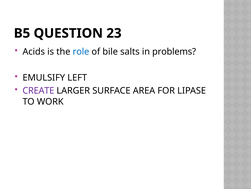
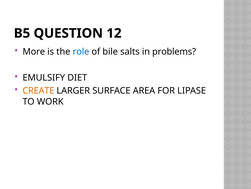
23: 23 -> 12
Acids: Acids -> More
LEFT: LEFT -> DIET
CREATE colour: purple -> orange
